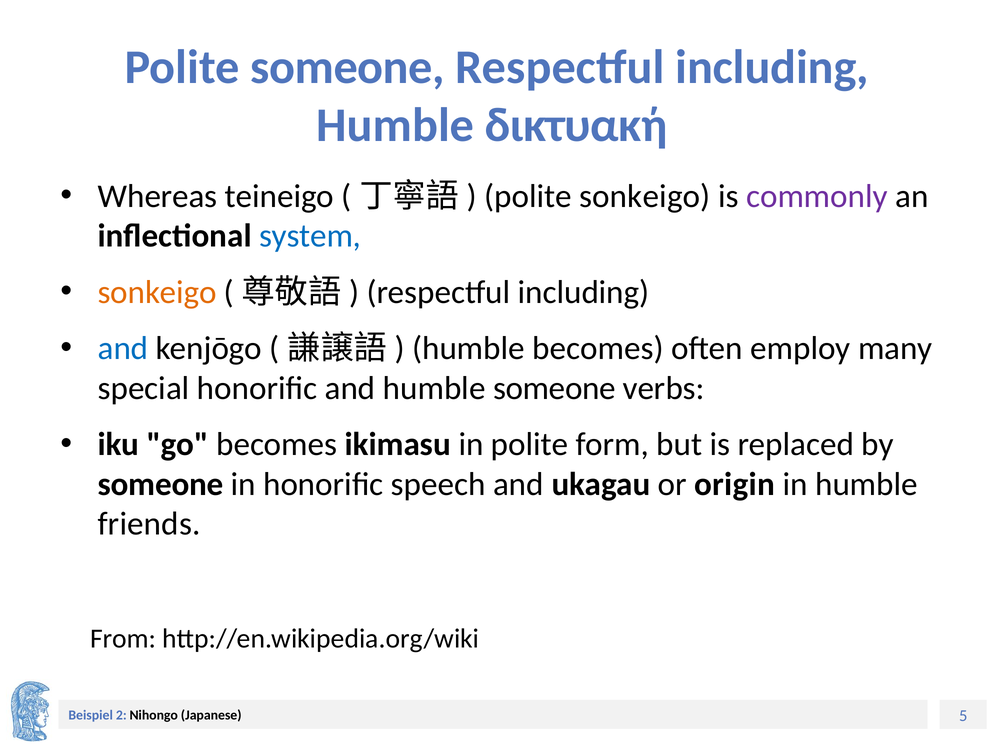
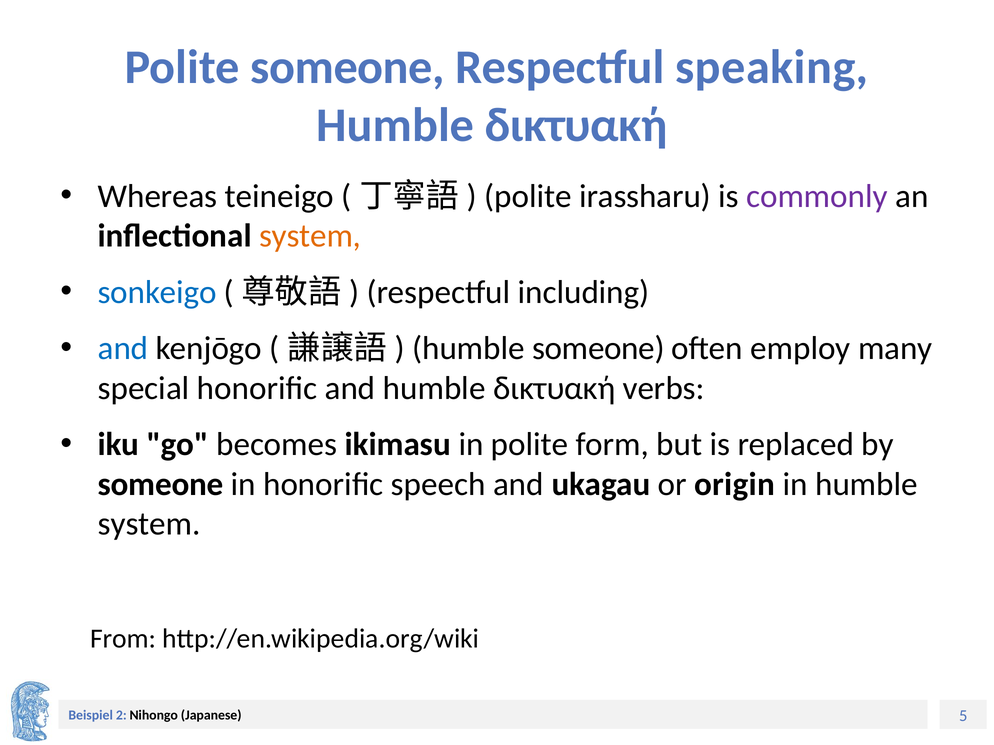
including at (772, 67): including -> speaking
polite sonkeigo: sonkeigo -> irassharu
system at (310, 236) colour: blue -> orange
sonkeigo at (157, 292) colour: orange -> blue
humble becomes: becomes -> someone
and humble someone: someone -> δικτυακή
friends at (149, 524): friends -> system
